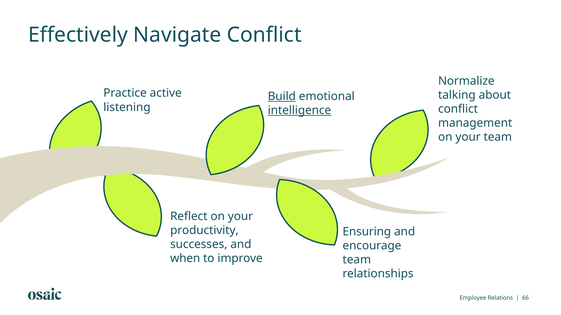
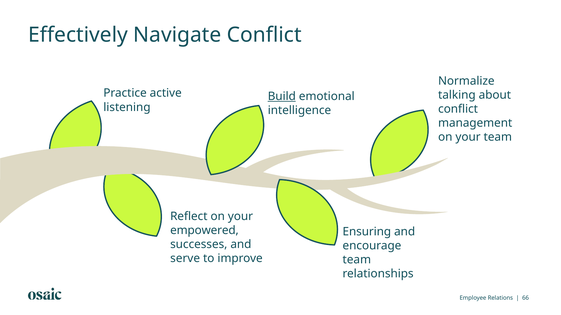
intelligence underline: present -> none
productivity: productivity -> empowered
when: when -> serve
